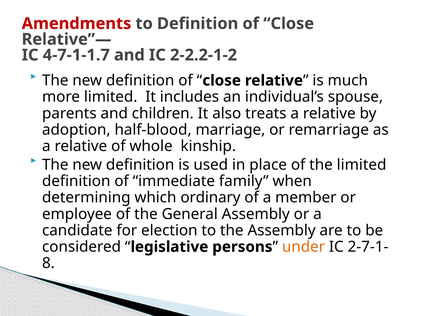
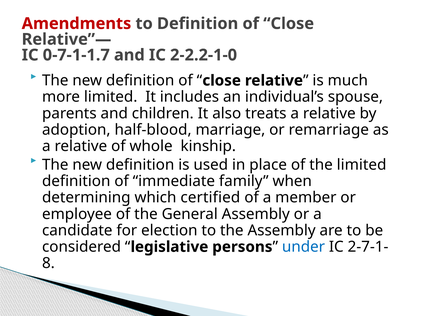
4-7-1-1.7: 4-7-1-1.7 -> 0-7-1-1.7
2-2.2-1-2: 2-2.2-1-2 -> 2-2.2-1-0
ordinary: ordinary -> certified
under colour: orange -> blue
